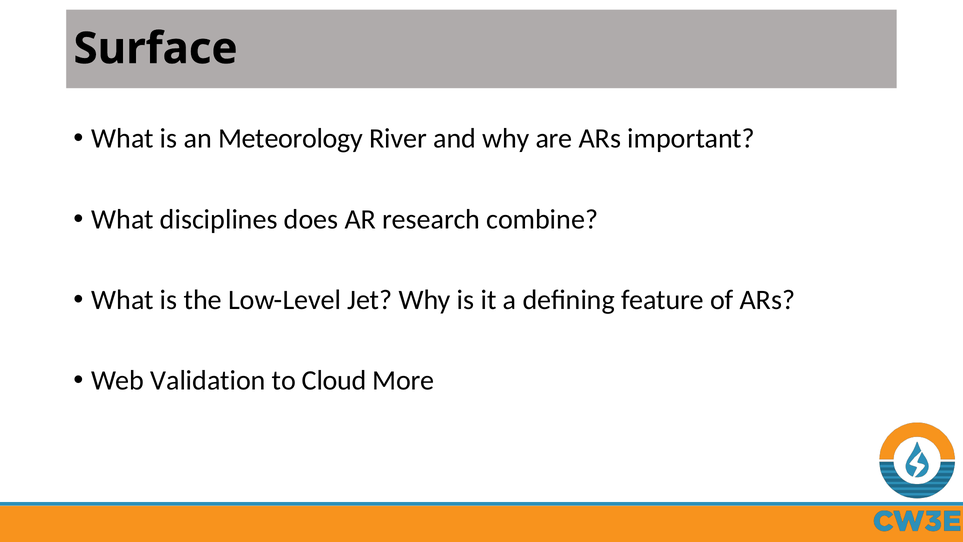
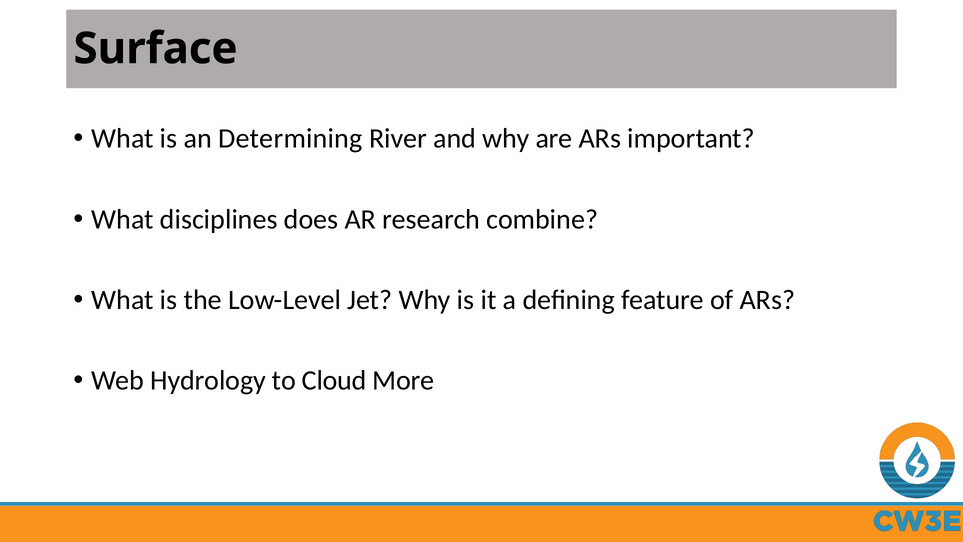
Meteorology: Meteorology -> Determining
Validation: Validation -> Hydrology
